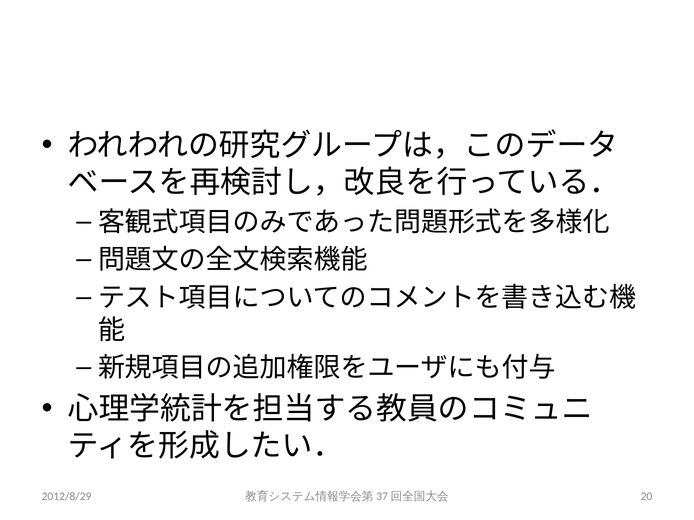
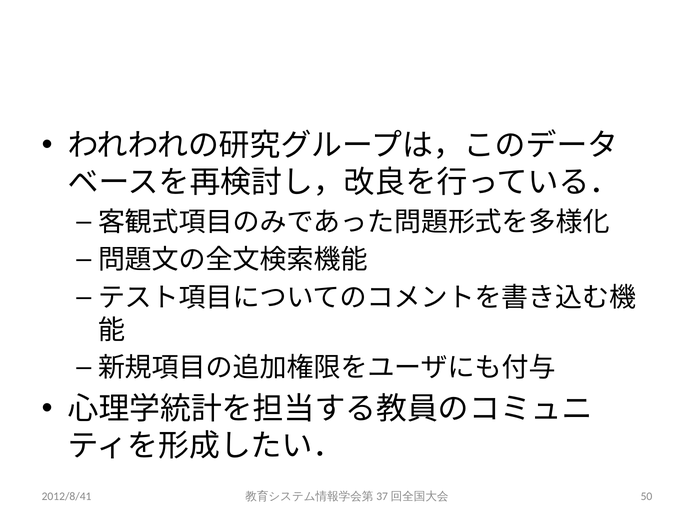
2012/8/29: 2012/8/29 -> 2012/8/41
20: 20 -> 50
